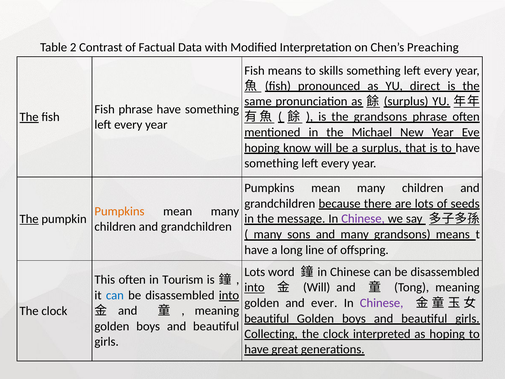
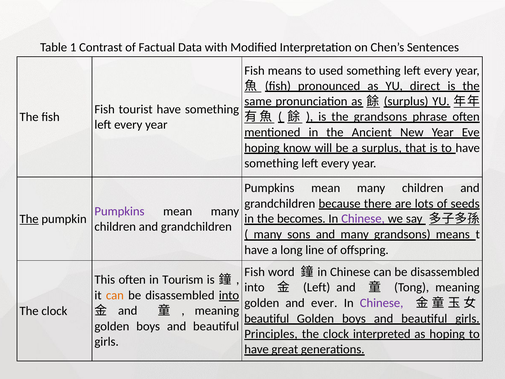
2: 2 -> 1
Preaching: Preaching -> Sentences
skills: skills -> used
Fish phrase: phrase -> tourist
The at (29, 117) underline: present -> none
Michael: Michael -> Ancient
Pumpkins at (119, 211) colour: orange -> purple
message: message -> becomes
Lots at (255, 272): Lots -> Fish
into at (254, 287) underline: present -> none
Will at (317, 287): Will -> Left
can at (115, 295) colour: blue -> orange
Collecting: Collecting -> Principles
